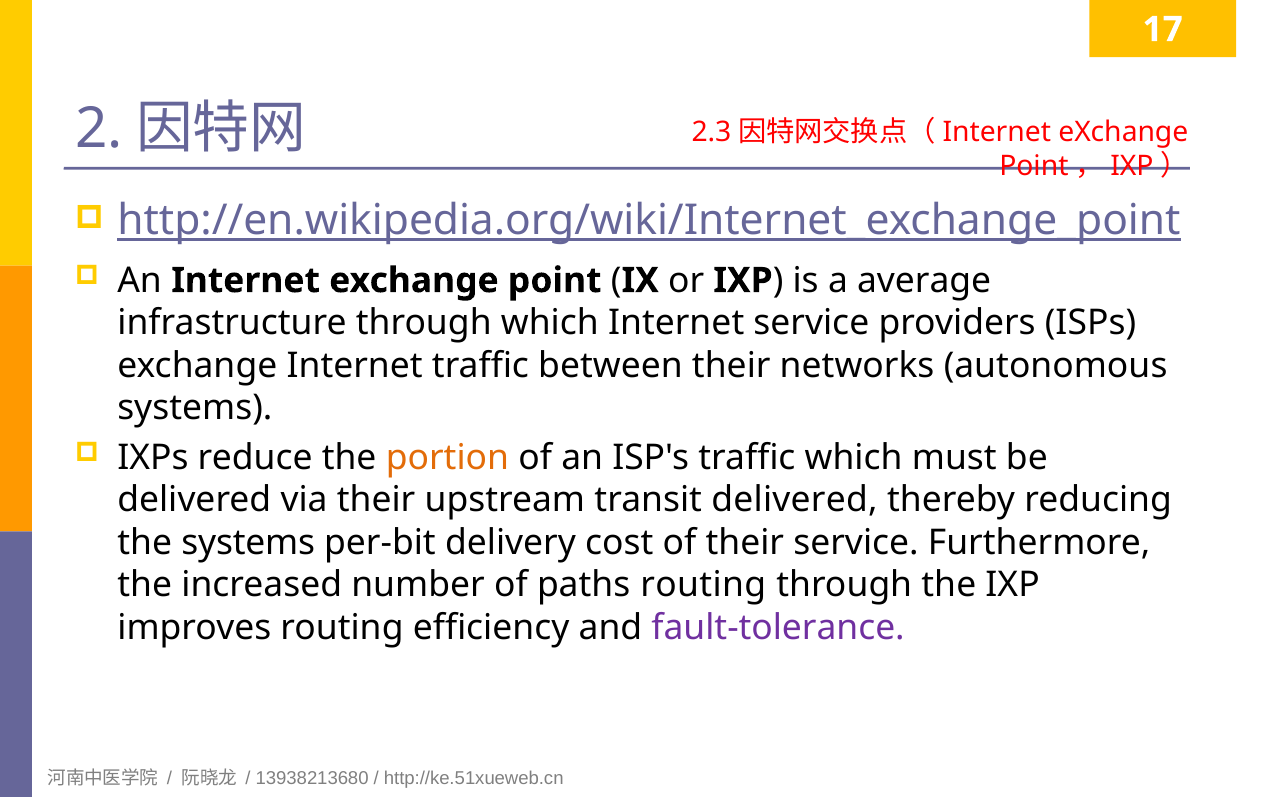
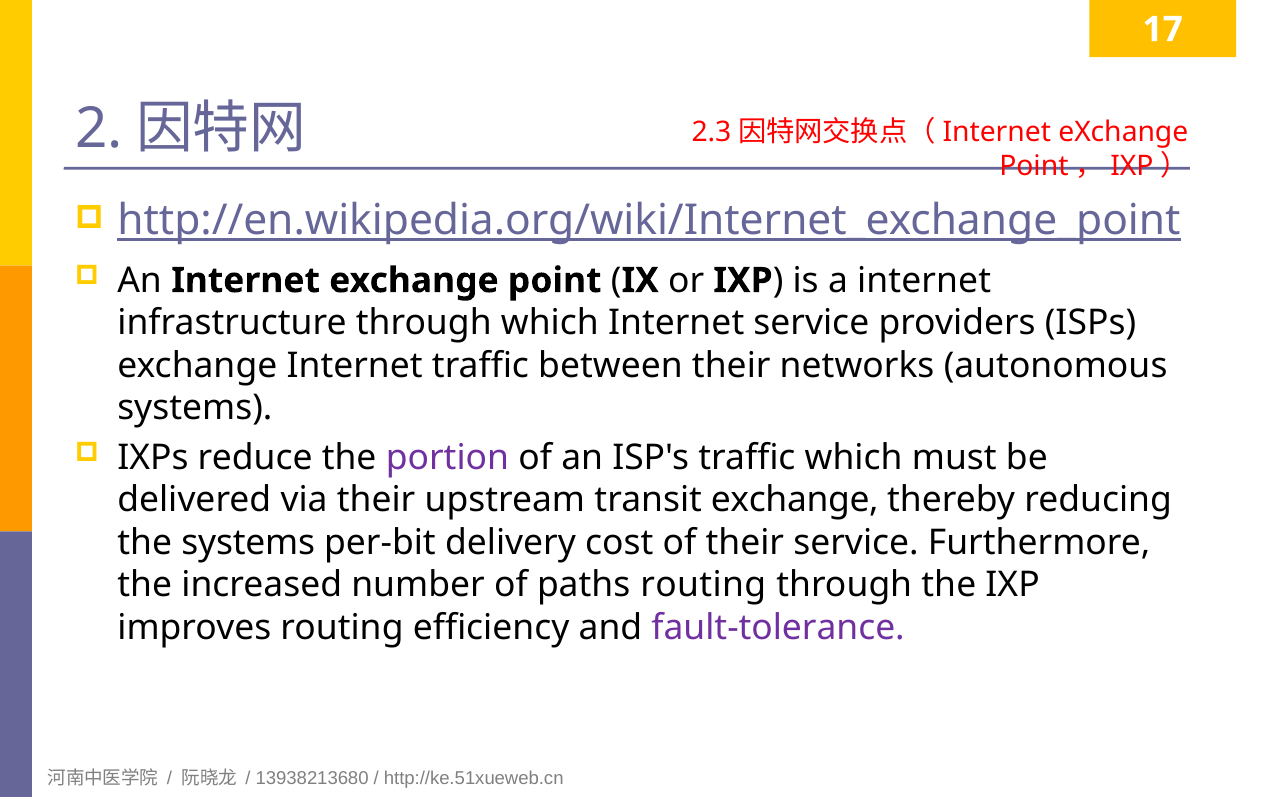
a average: average -> internet
portion colour: orange -> purple
transit delivered: delivered -> exchange
